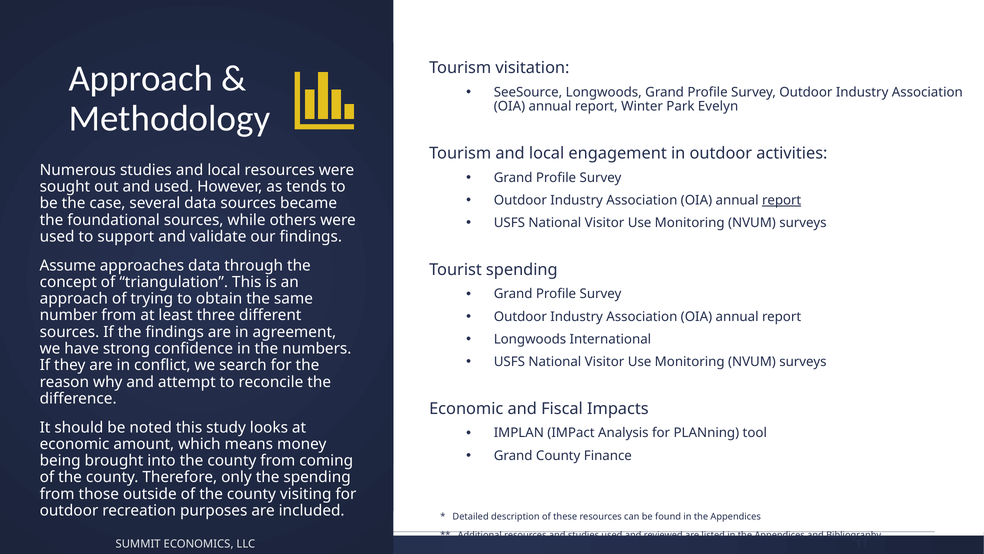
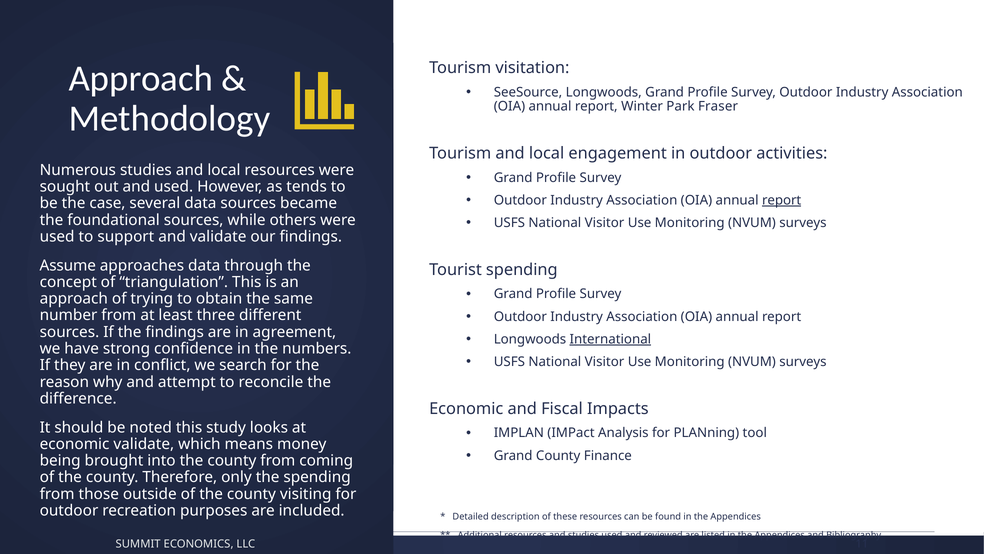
Evelyn: Evelyn -> Fraser
International underline: none -> present
economic amount: amount -> validate
